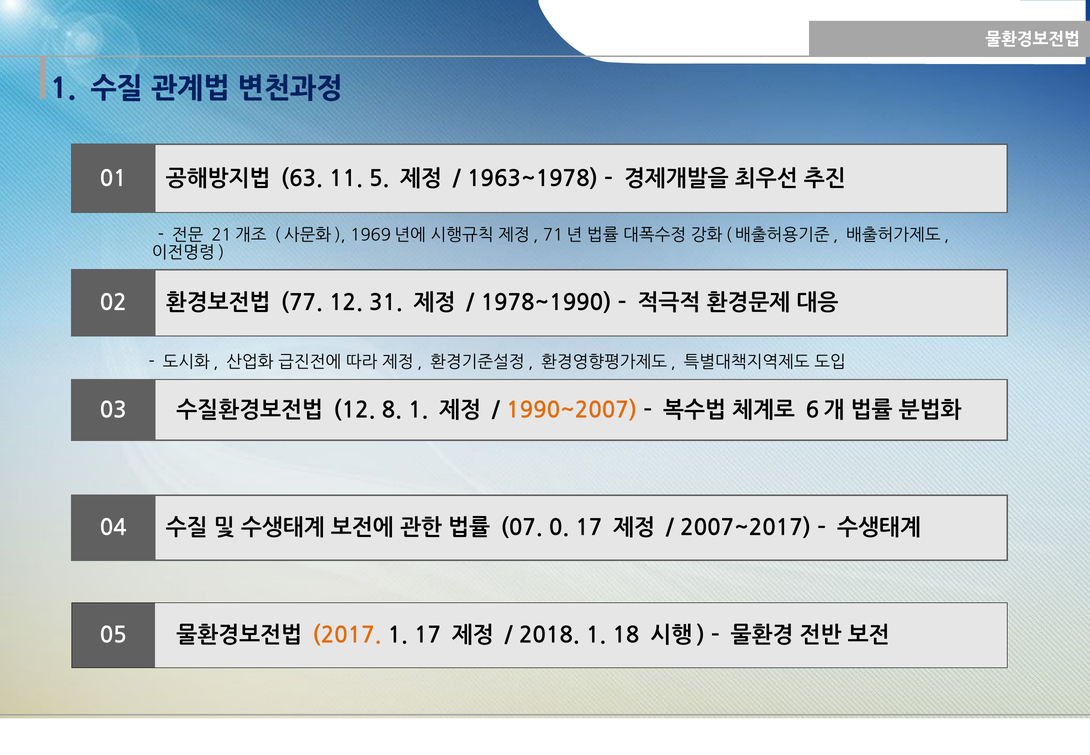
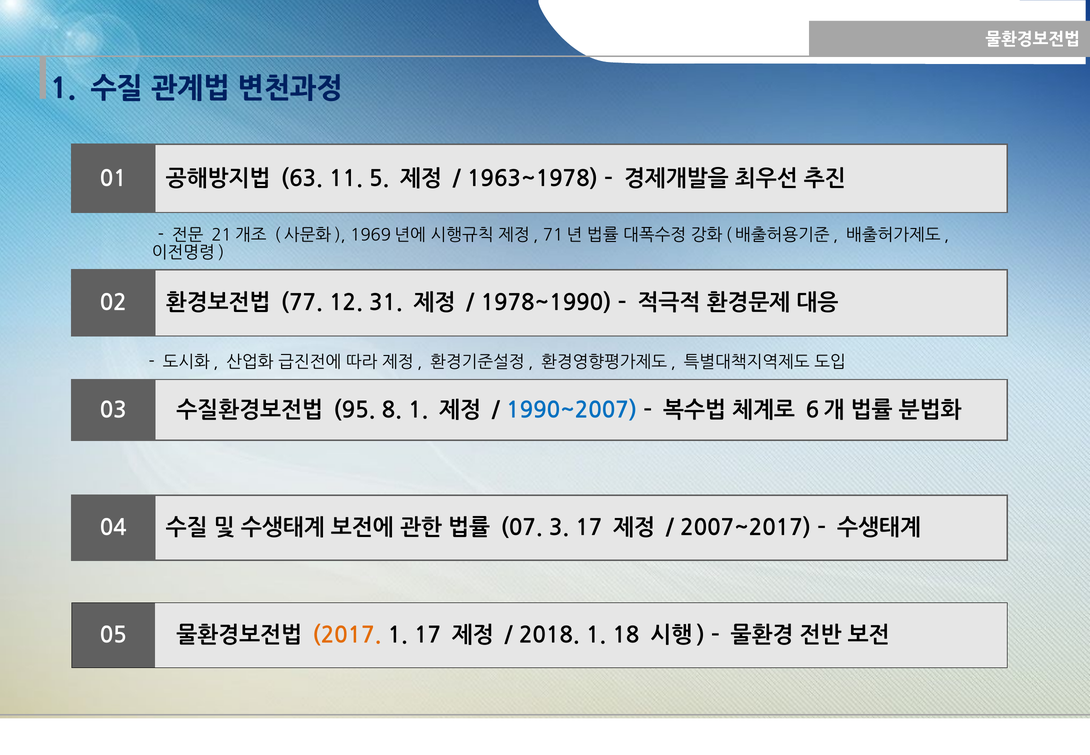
12 at (355, 410): 12 -> 95
1990~2007 colour: orange -> blue
0: 0 -> 3
